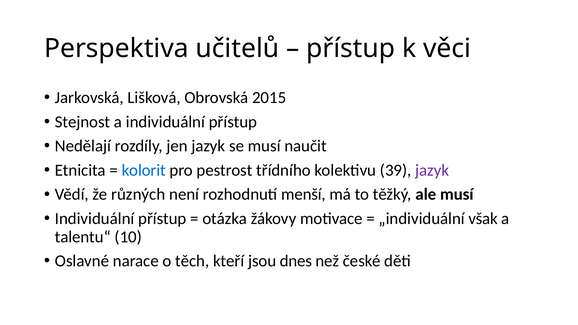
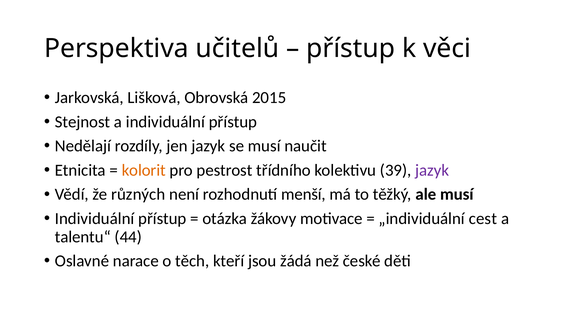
kolorit colour: blue -> orange
však: však -> cest
10: 10 -> 44
dnes: dnes -> žádá
